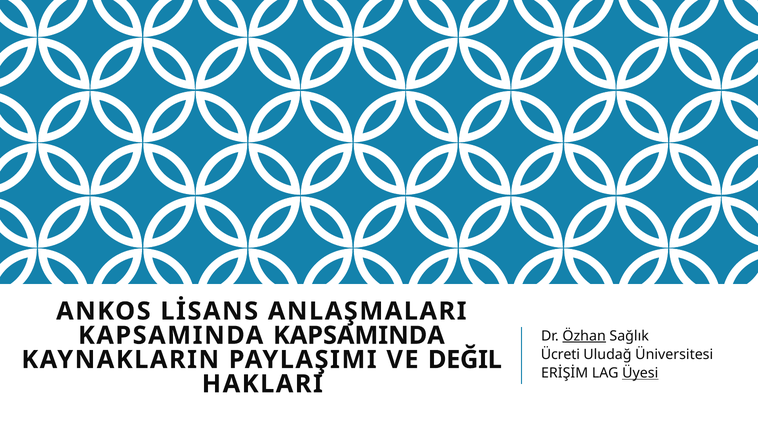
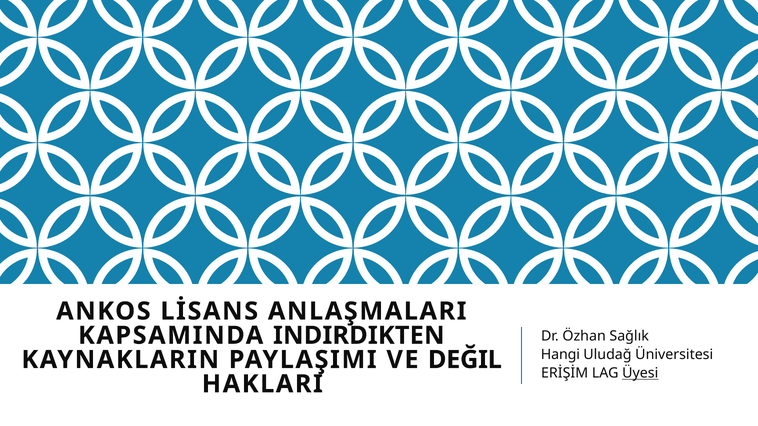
KAPSAMINDA KAPSAMINDA: KAPSAMINDA -> INDIRDIKTEN
Özhan underline: present -> none
Ücreti: Ücreti -> Hangi
